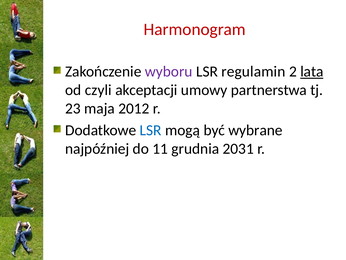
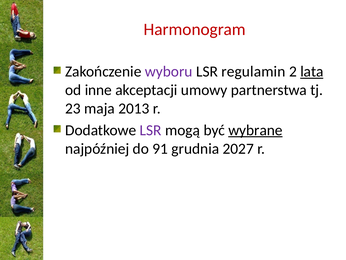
czyli: czyli -> inne
2012: 2012 -> 2013
LSR at (151, 130) colour: blue -> purple
wybrane underline: none -> present
11: 11 -> 91
2031: 2031 -> 2027
